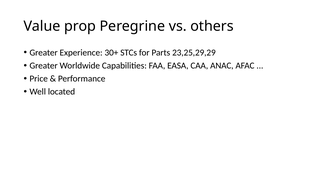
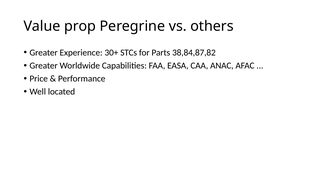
23,25,29,29: 23,25,29,29 -> 38,84,87,82
